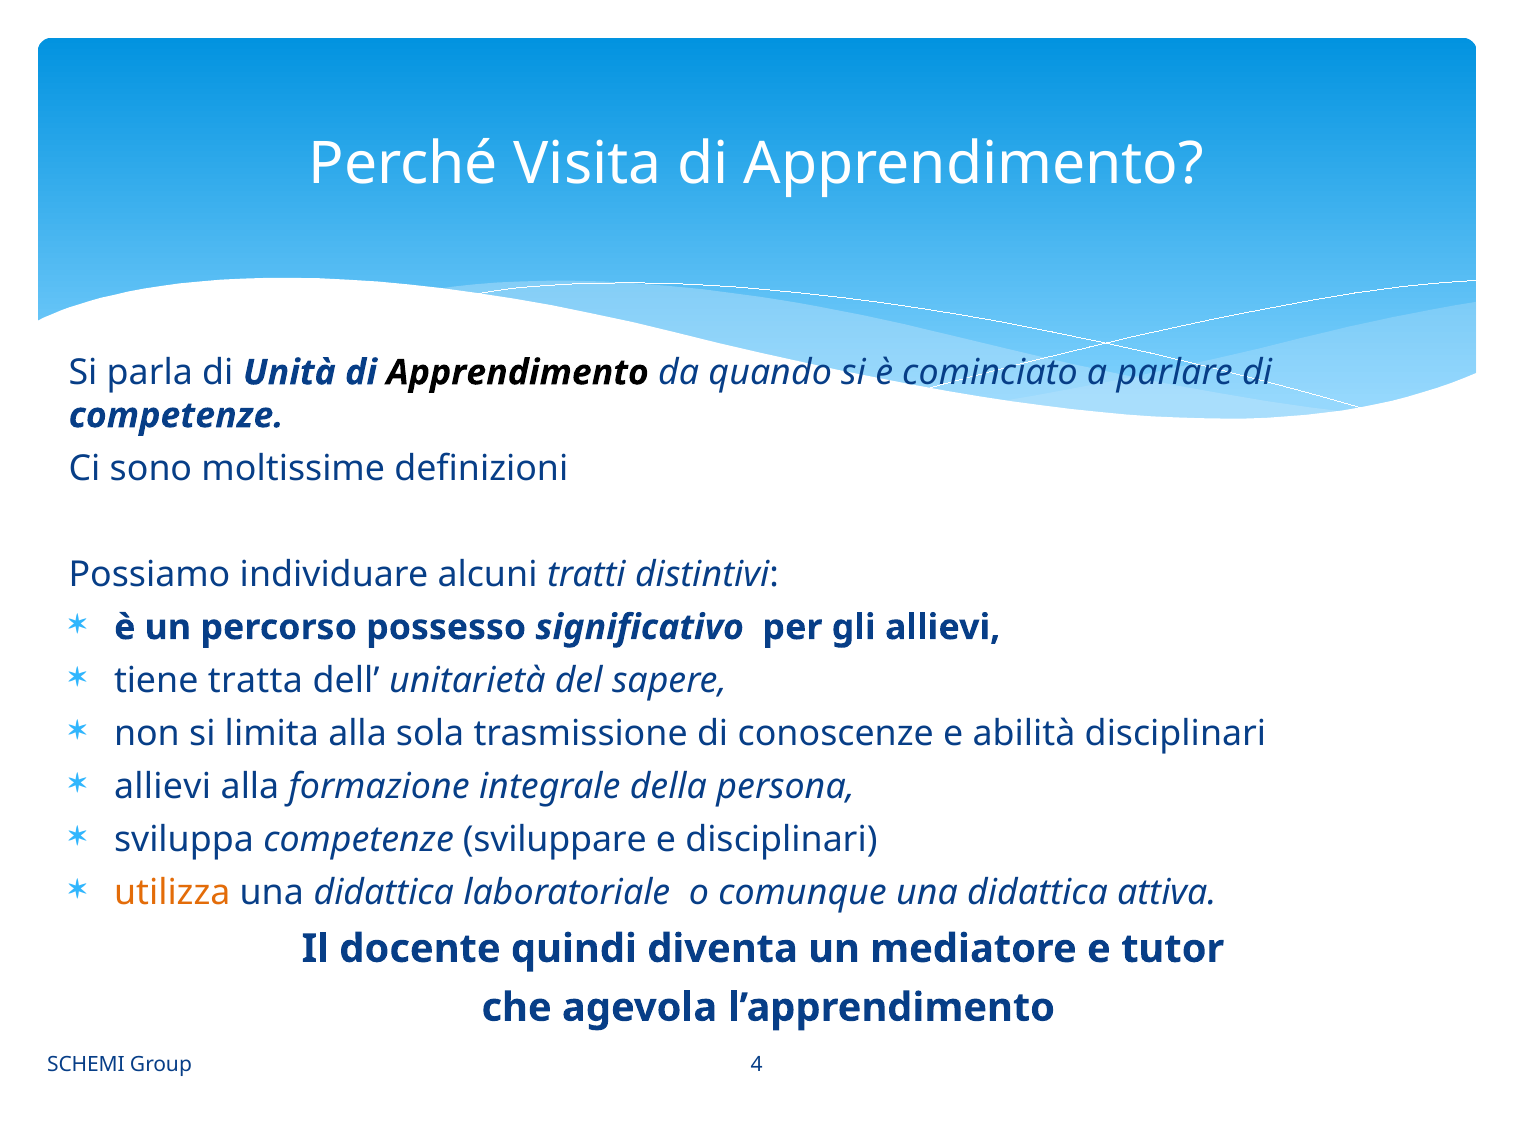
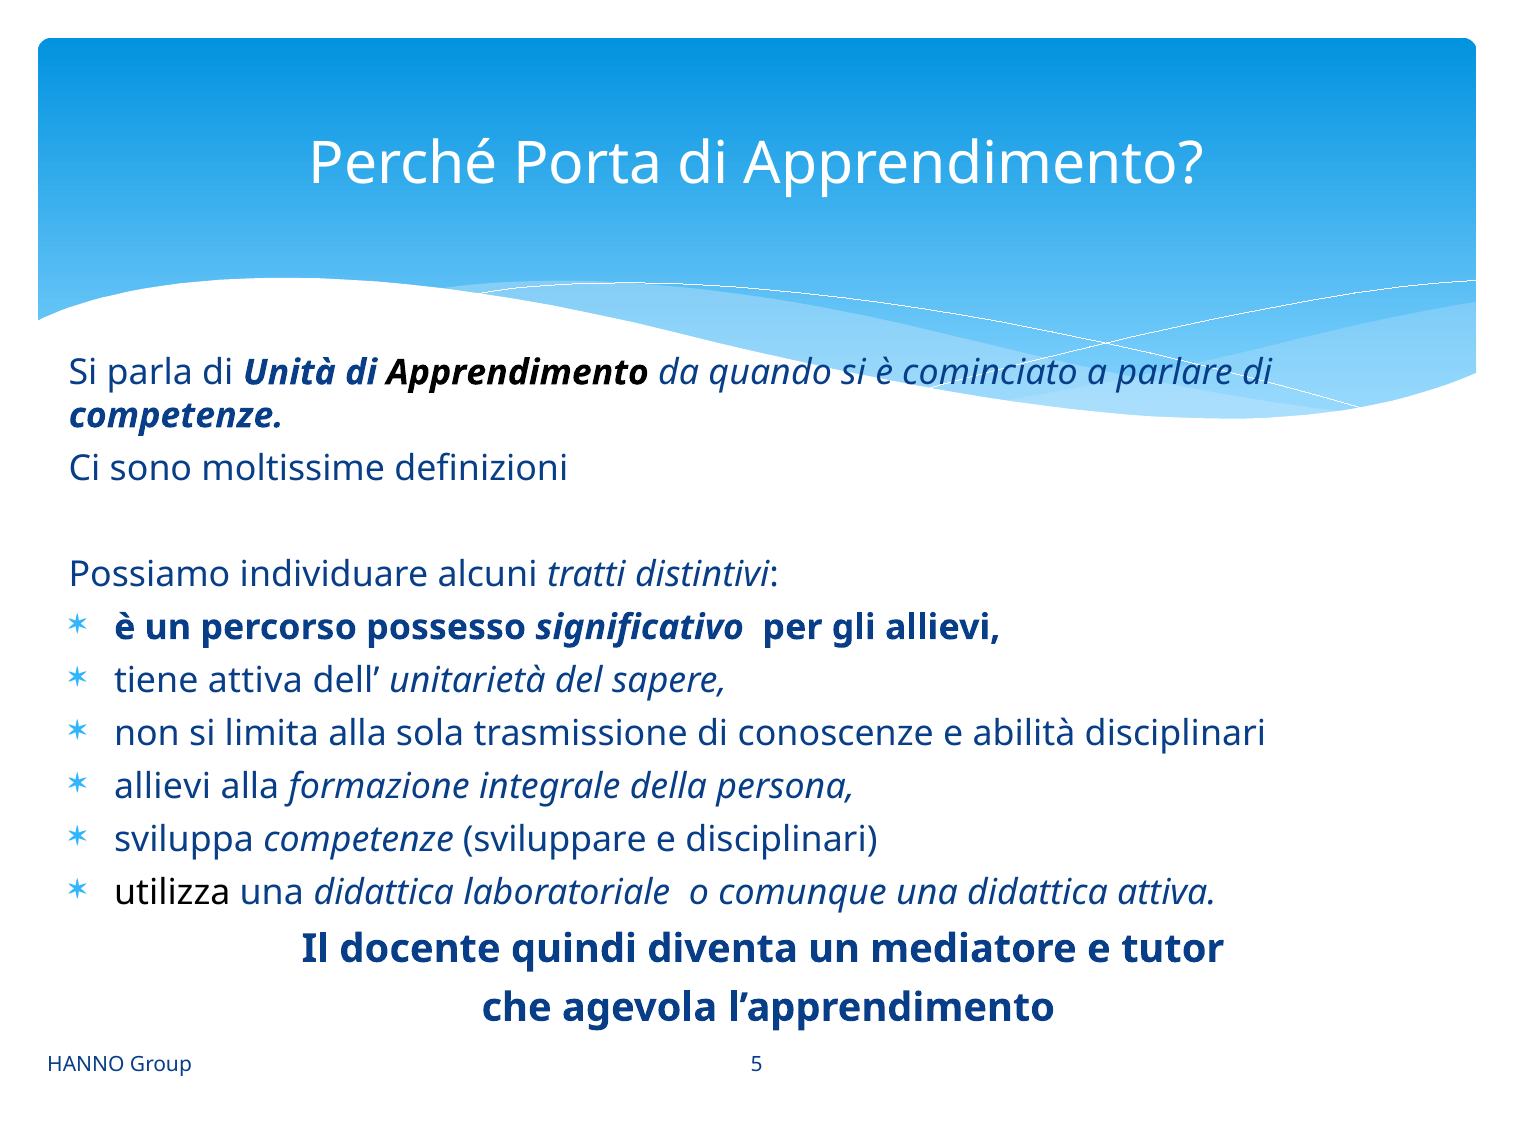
Visita: Visita -> Porta
tiene tratta: tratta -> attiva
utilizza colour: orange -> black
SCHEMI: SCHEMI -> HANNO
4: 4 -> 5
